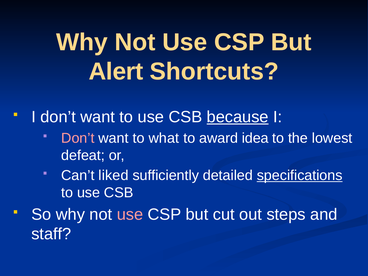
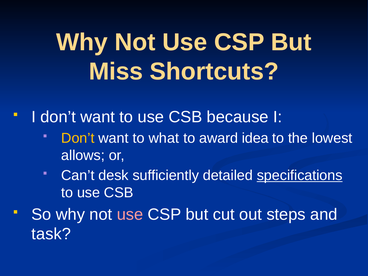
Alert: Alert -> Miss
because underline: present -> none
Don’t at (78, 138) colour: pink -> yellow
defeat: defeat -> allows
liked: liked -> desk
staff: staff -> task
